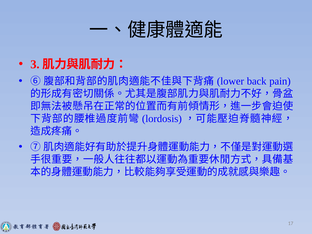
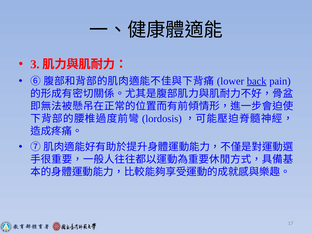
back underline: none -> present
